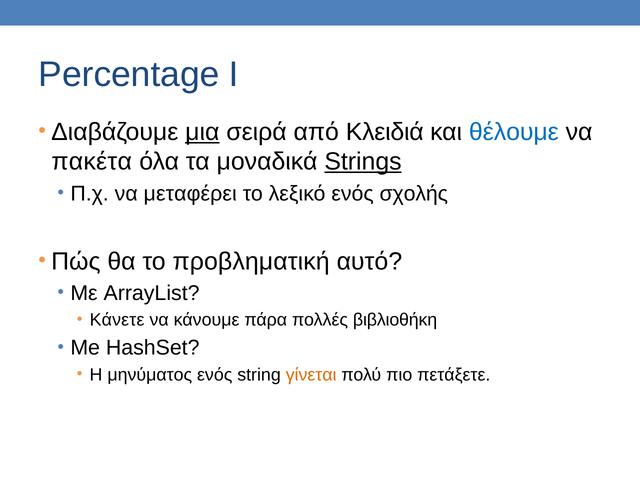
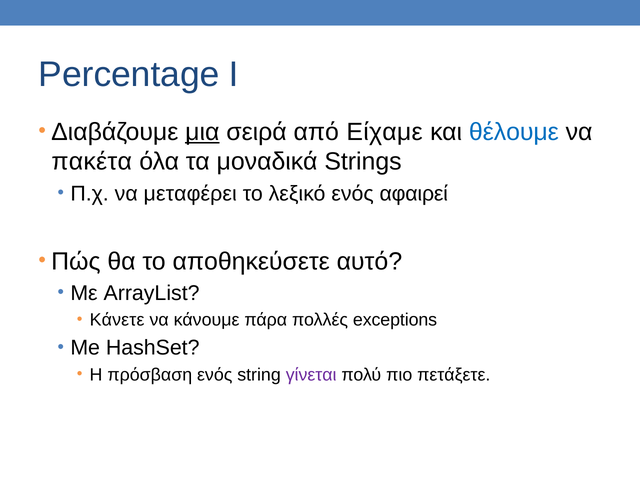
Κλειδιά: Κλειδιά -> Είχαμε
Strings underline: present -> none
σχολής: σχολής -> αφαιρεί
προβληματική: προβληματική -> αποθηκεύσετε
βιβλιοθήκη: βιβλιοθήκη -> exceptions
μηνύματος: μηνύματος -> πρόσβαση
γίνεται colour: orange -> purple
